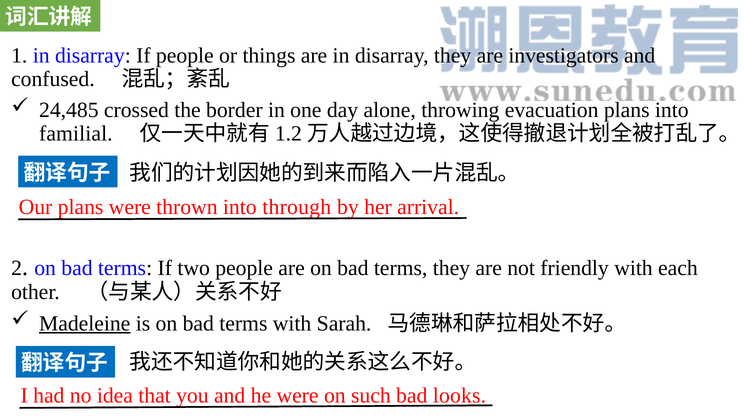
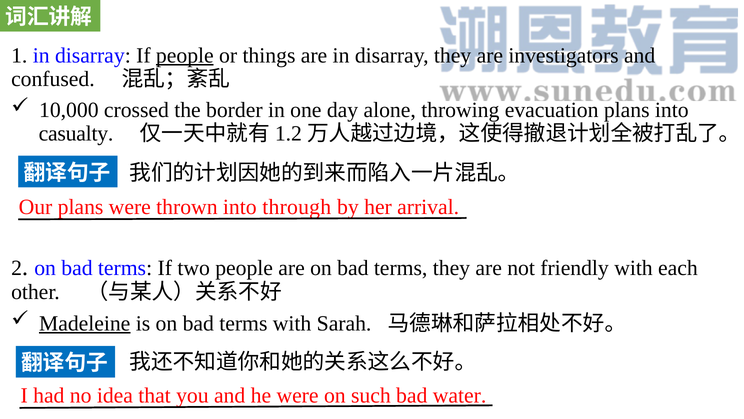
people at (185, 55) underline: none -> present
24,485: 24,485 -> 10,000
familial: familial -> casualty
looks: looks -> water
